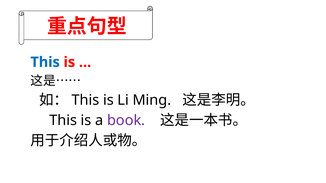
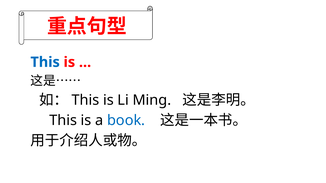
book colour: purple -> blue
